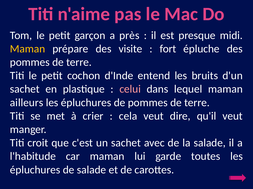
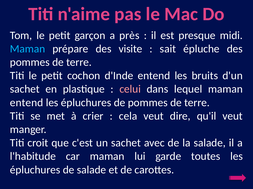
Maman at (28, 49) colour: yellow -> light blue
fort: fort -> sait
ailleurs at (27, 103): ailleurs -> entend
